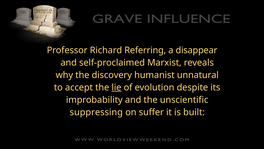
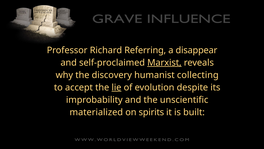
Marxist underline: none -> present
unnatural: unnatural -> collecting
suppressing: suppressing -> materialized
suffer: suffer -> spirits
